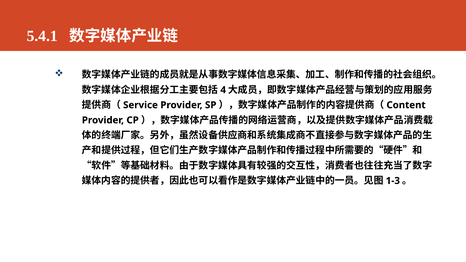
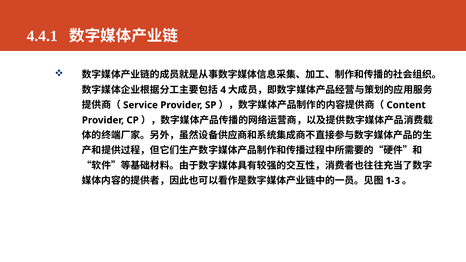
5.4.1: 5.4.1 -> 4.4.1
